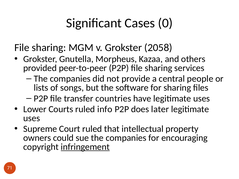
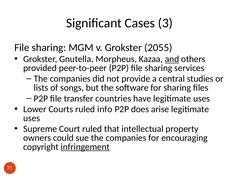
0: 0 -> 3
2058: 2058 -> 2055
and underline: none -> present
people: people -> studies
later: later -> arise
